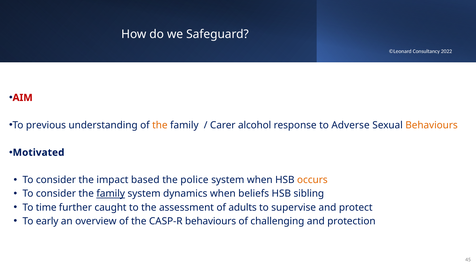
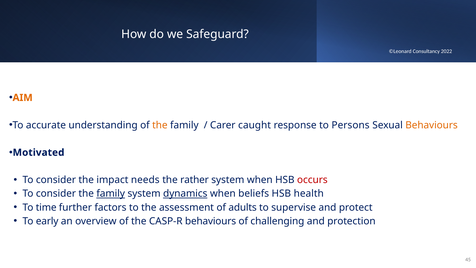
AIM colour: red -> orange
previous: previous -> accurate
alcohol: alcohol -> caught
Adverse: Adverse -> Persons
based: based -> needs
police: police -> rather
occurs colour: orange -> red
dynamics underline: none -> present
sibling: sibling -> health
caught: caught -> factors
